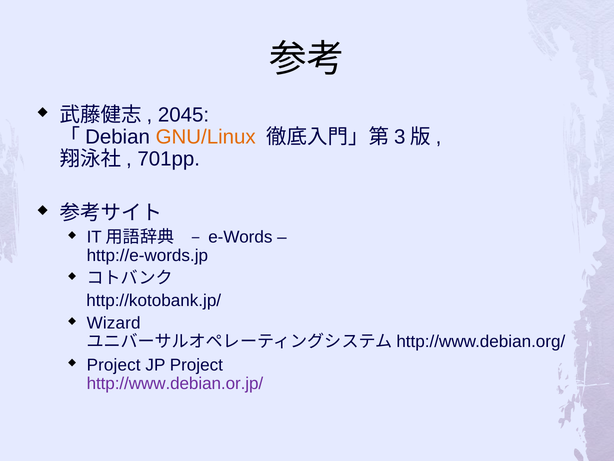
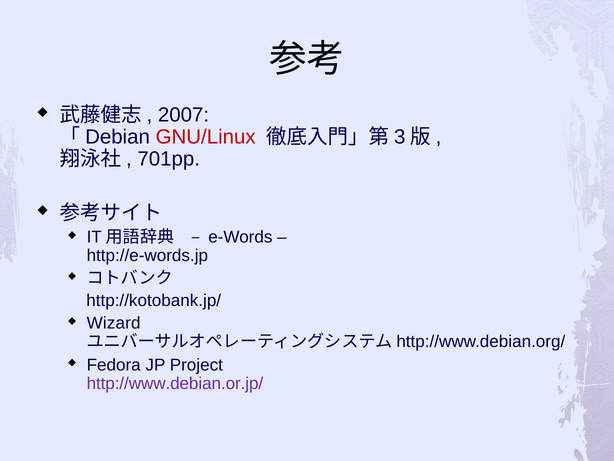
2045: 2045 -> 2007
GNU/Linux colour: orange -> red
Project at (114, 365): Project -> Fedora
